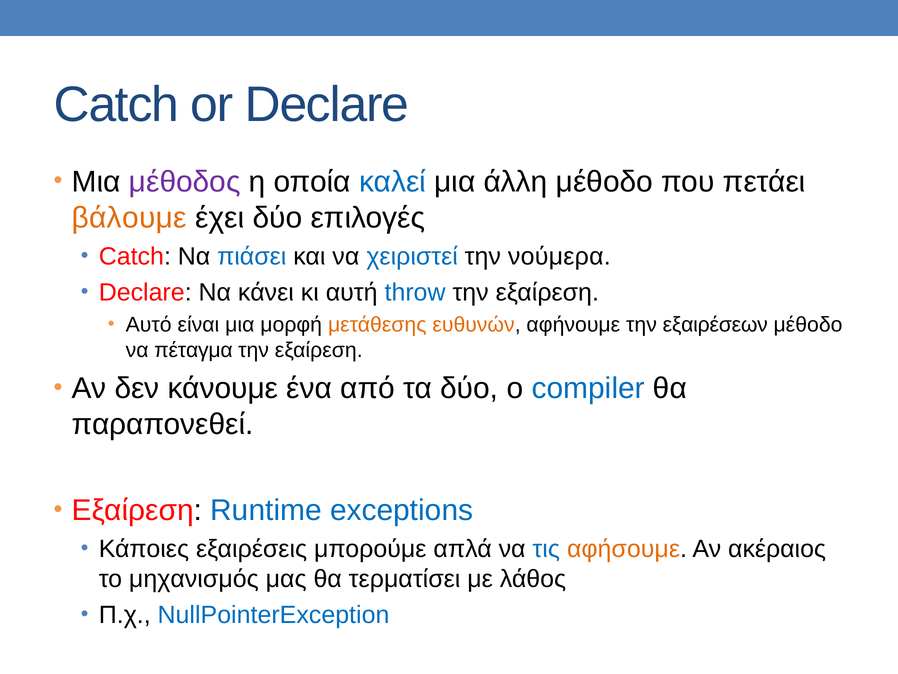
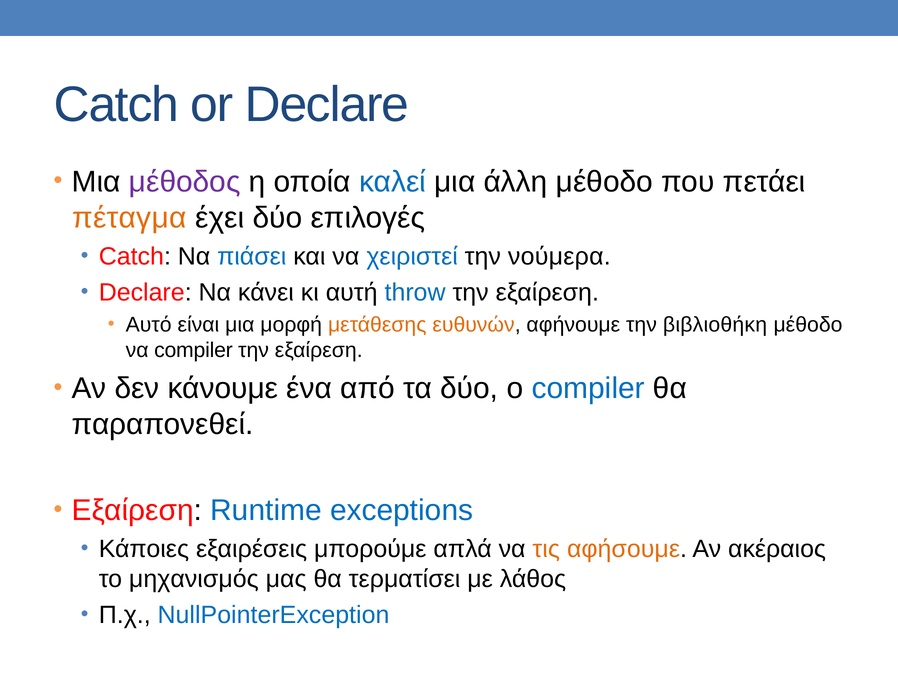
βάλουμε: βάλουμε -> πέταγμα
εξαιρέσεων: εξαιρέσεων -> βιβλιοθήκη
να πέταγμα: πέταγμα -> compiler
τις colour: blue -> orange
